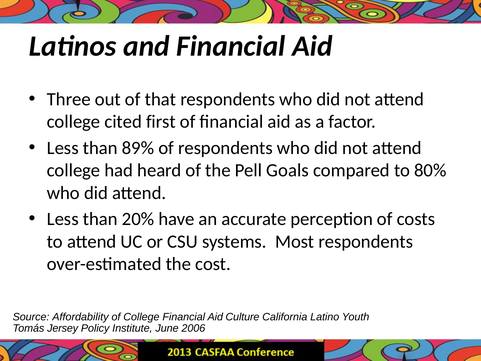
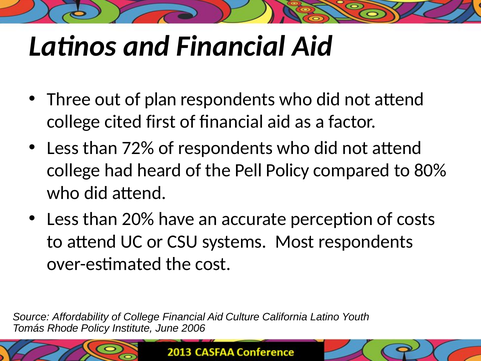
that: that -> plan
89%: 89% -> 72%
Pell Goals: Goals -> Policy
Jersey: Jersey -> Rhode
